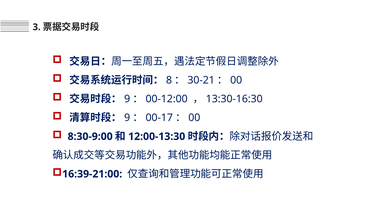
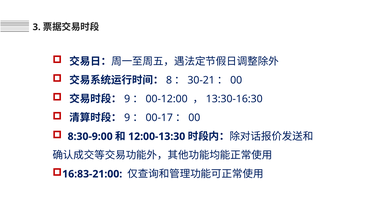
16:39-21:00: 16:39-21:00 -> 16:83-21:00
